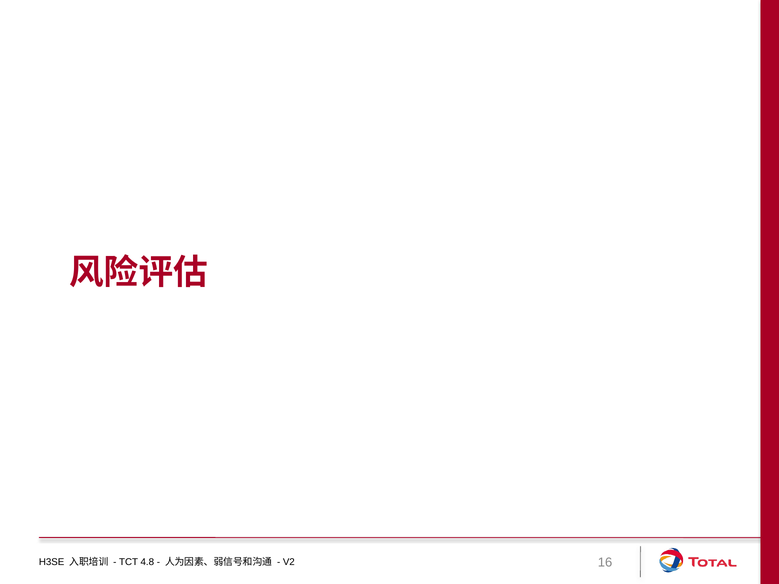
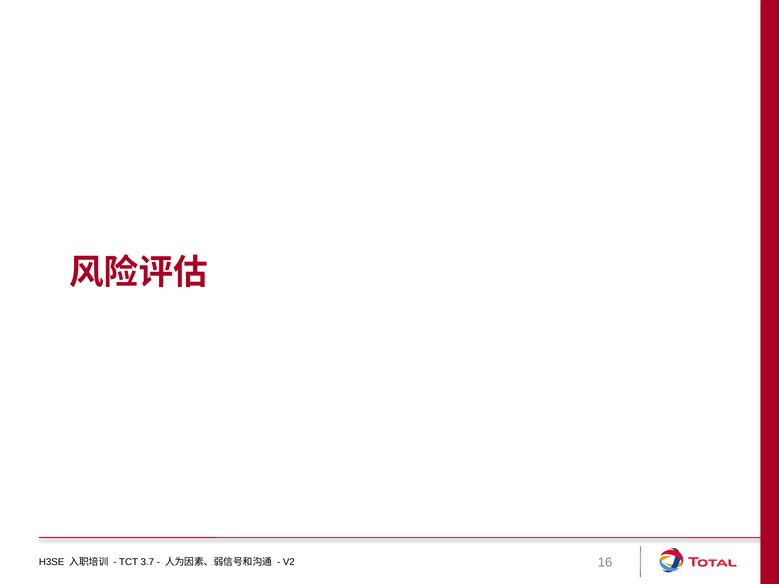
4.8: 4.8 -> 3.7
